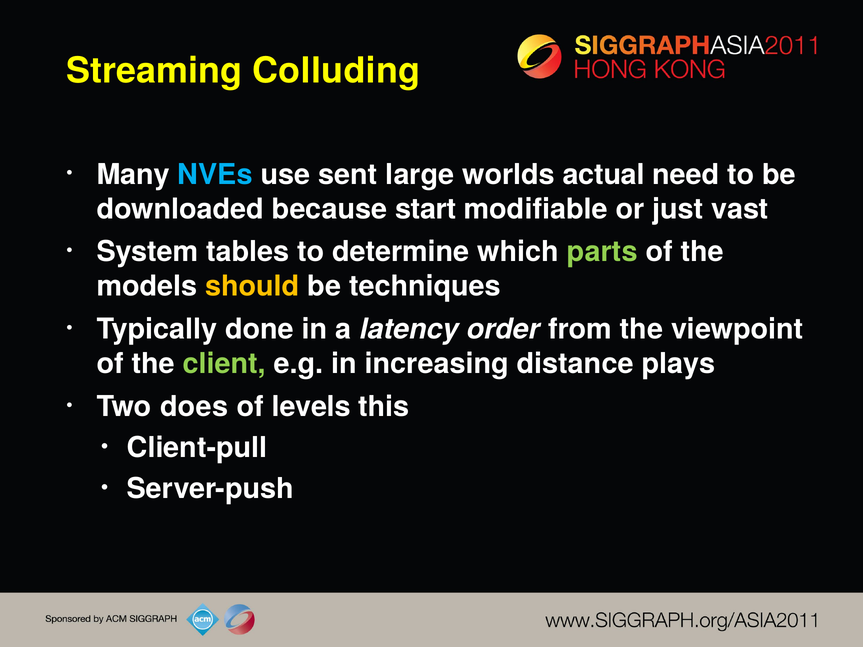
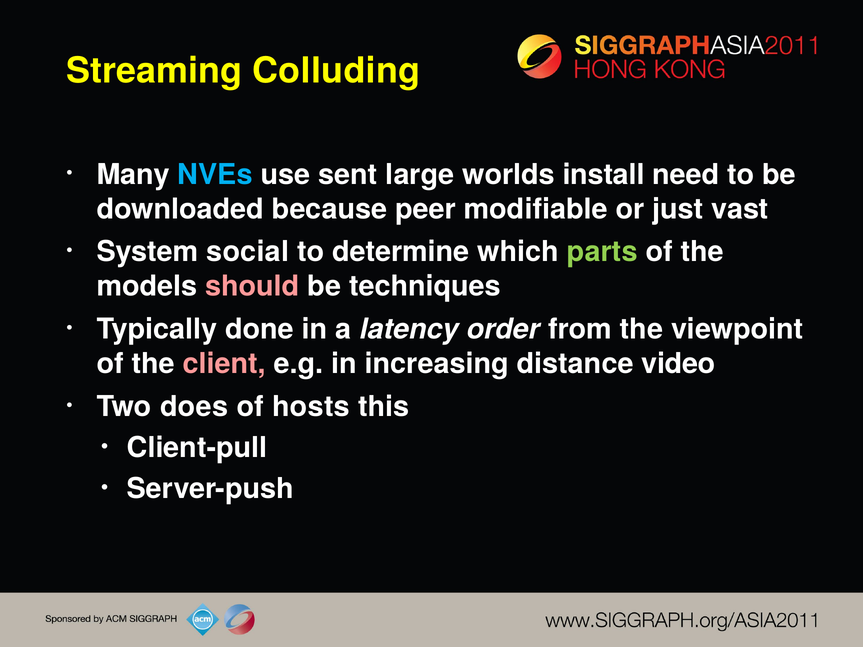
actual: actual -> install
start: start -> peer
tables: tables -> social
should colour: yellow -> pink
client colour: light green -> pink
plays: plays -> video
levels: levels -> hosts
